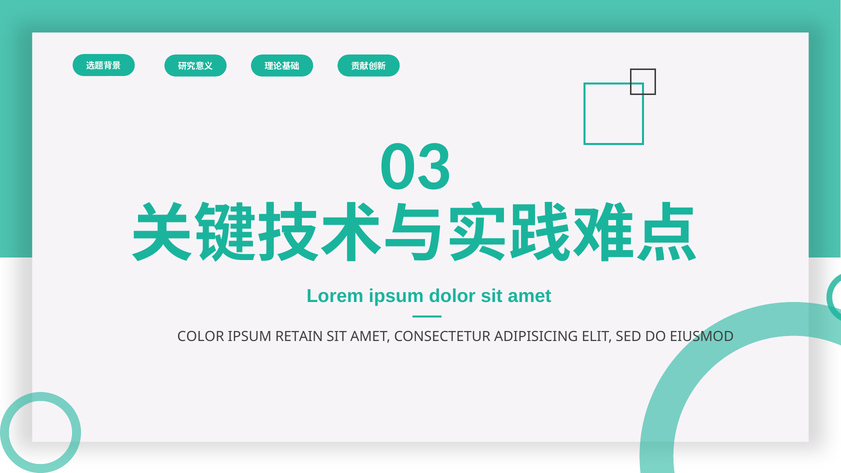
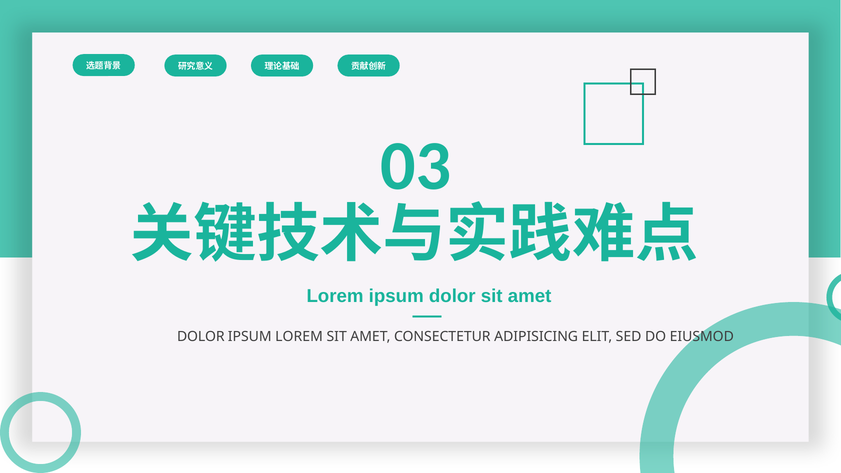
COLOR at (201, 337): COLOR -> DOLOR
IPSUM RETAIN: RETAIN -> LOREM
